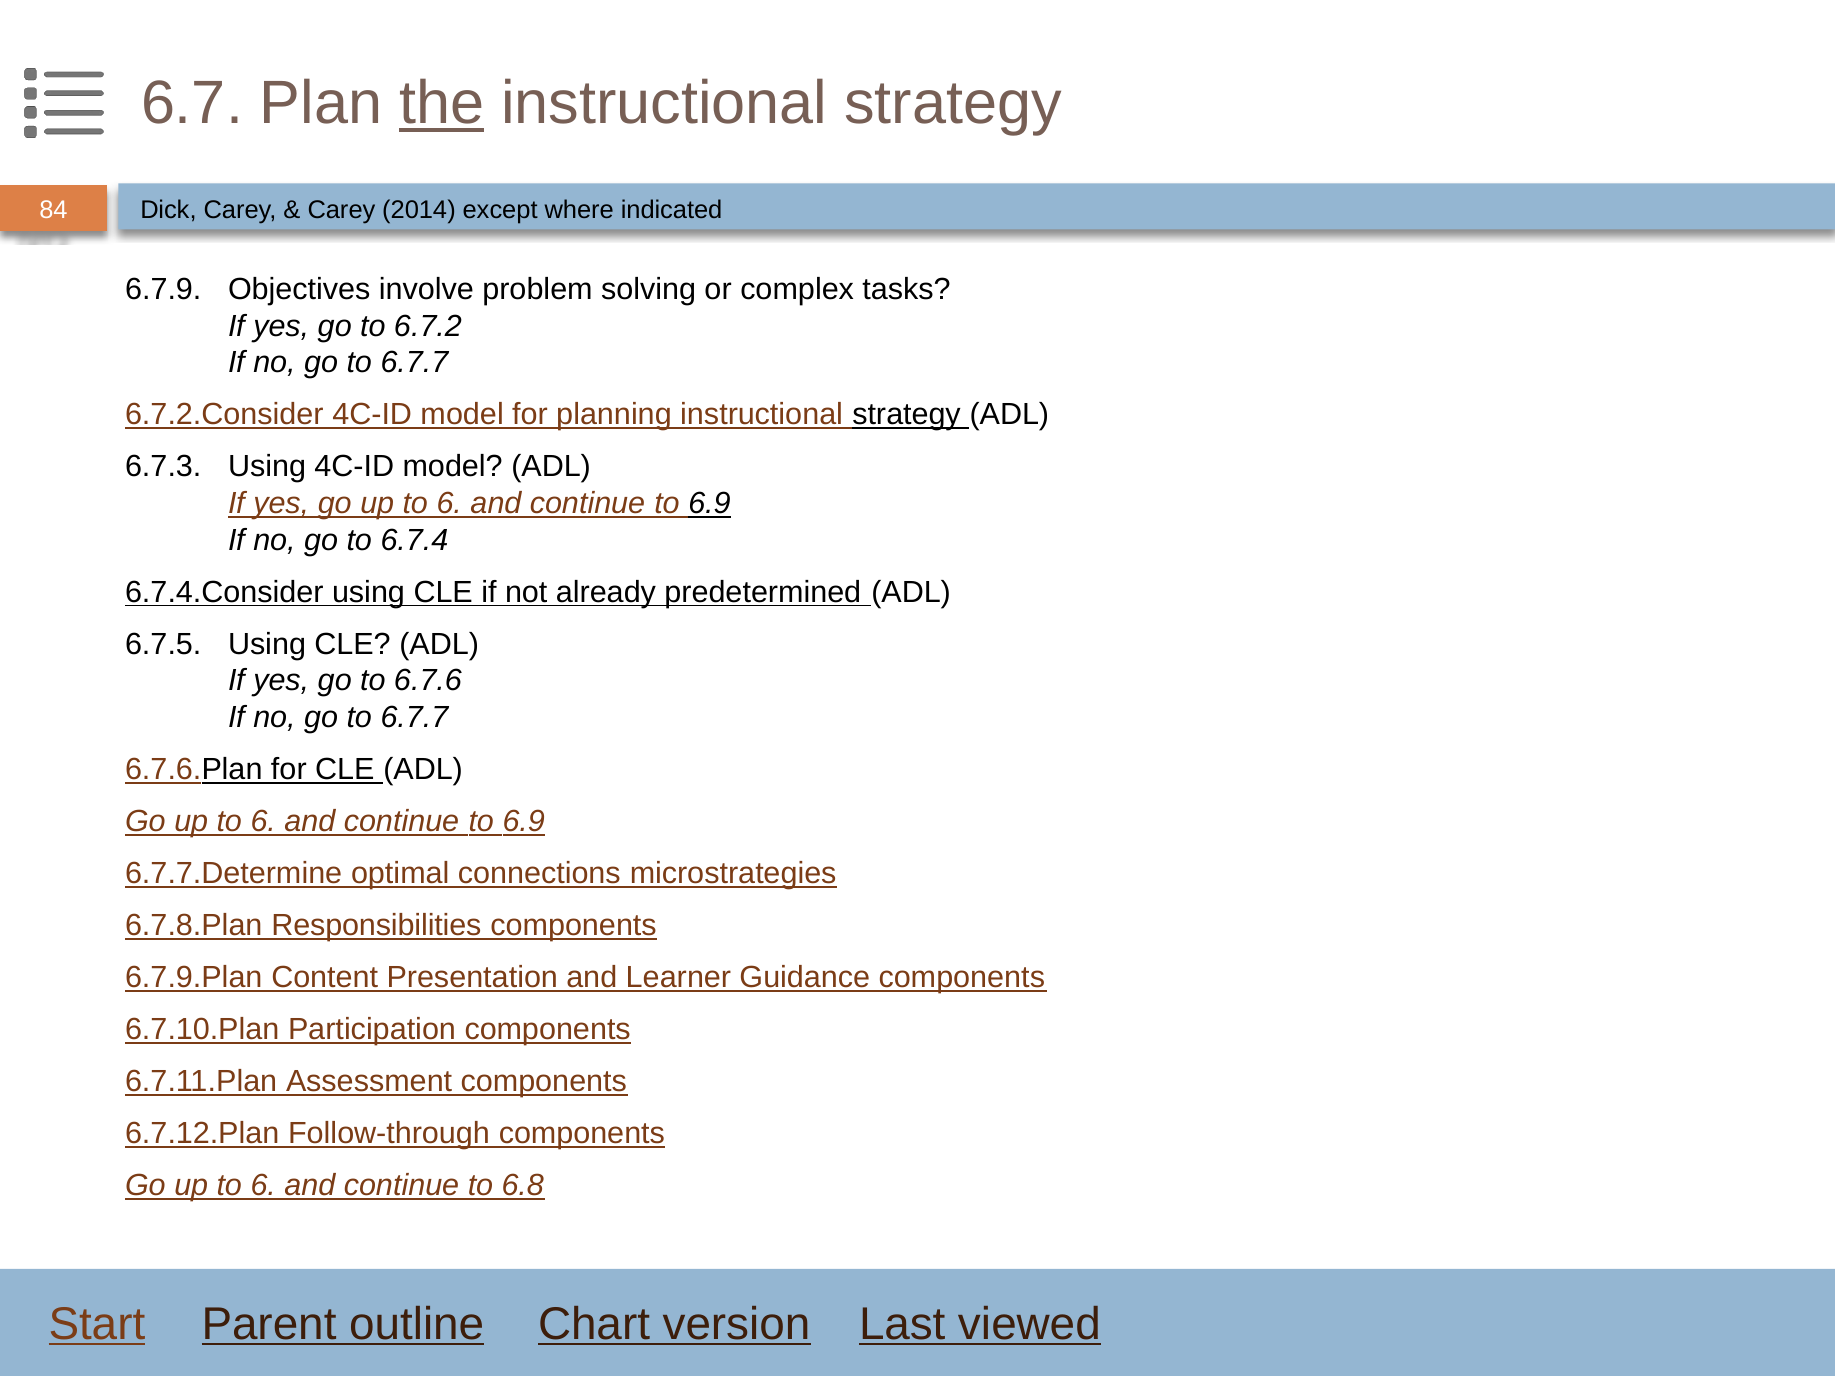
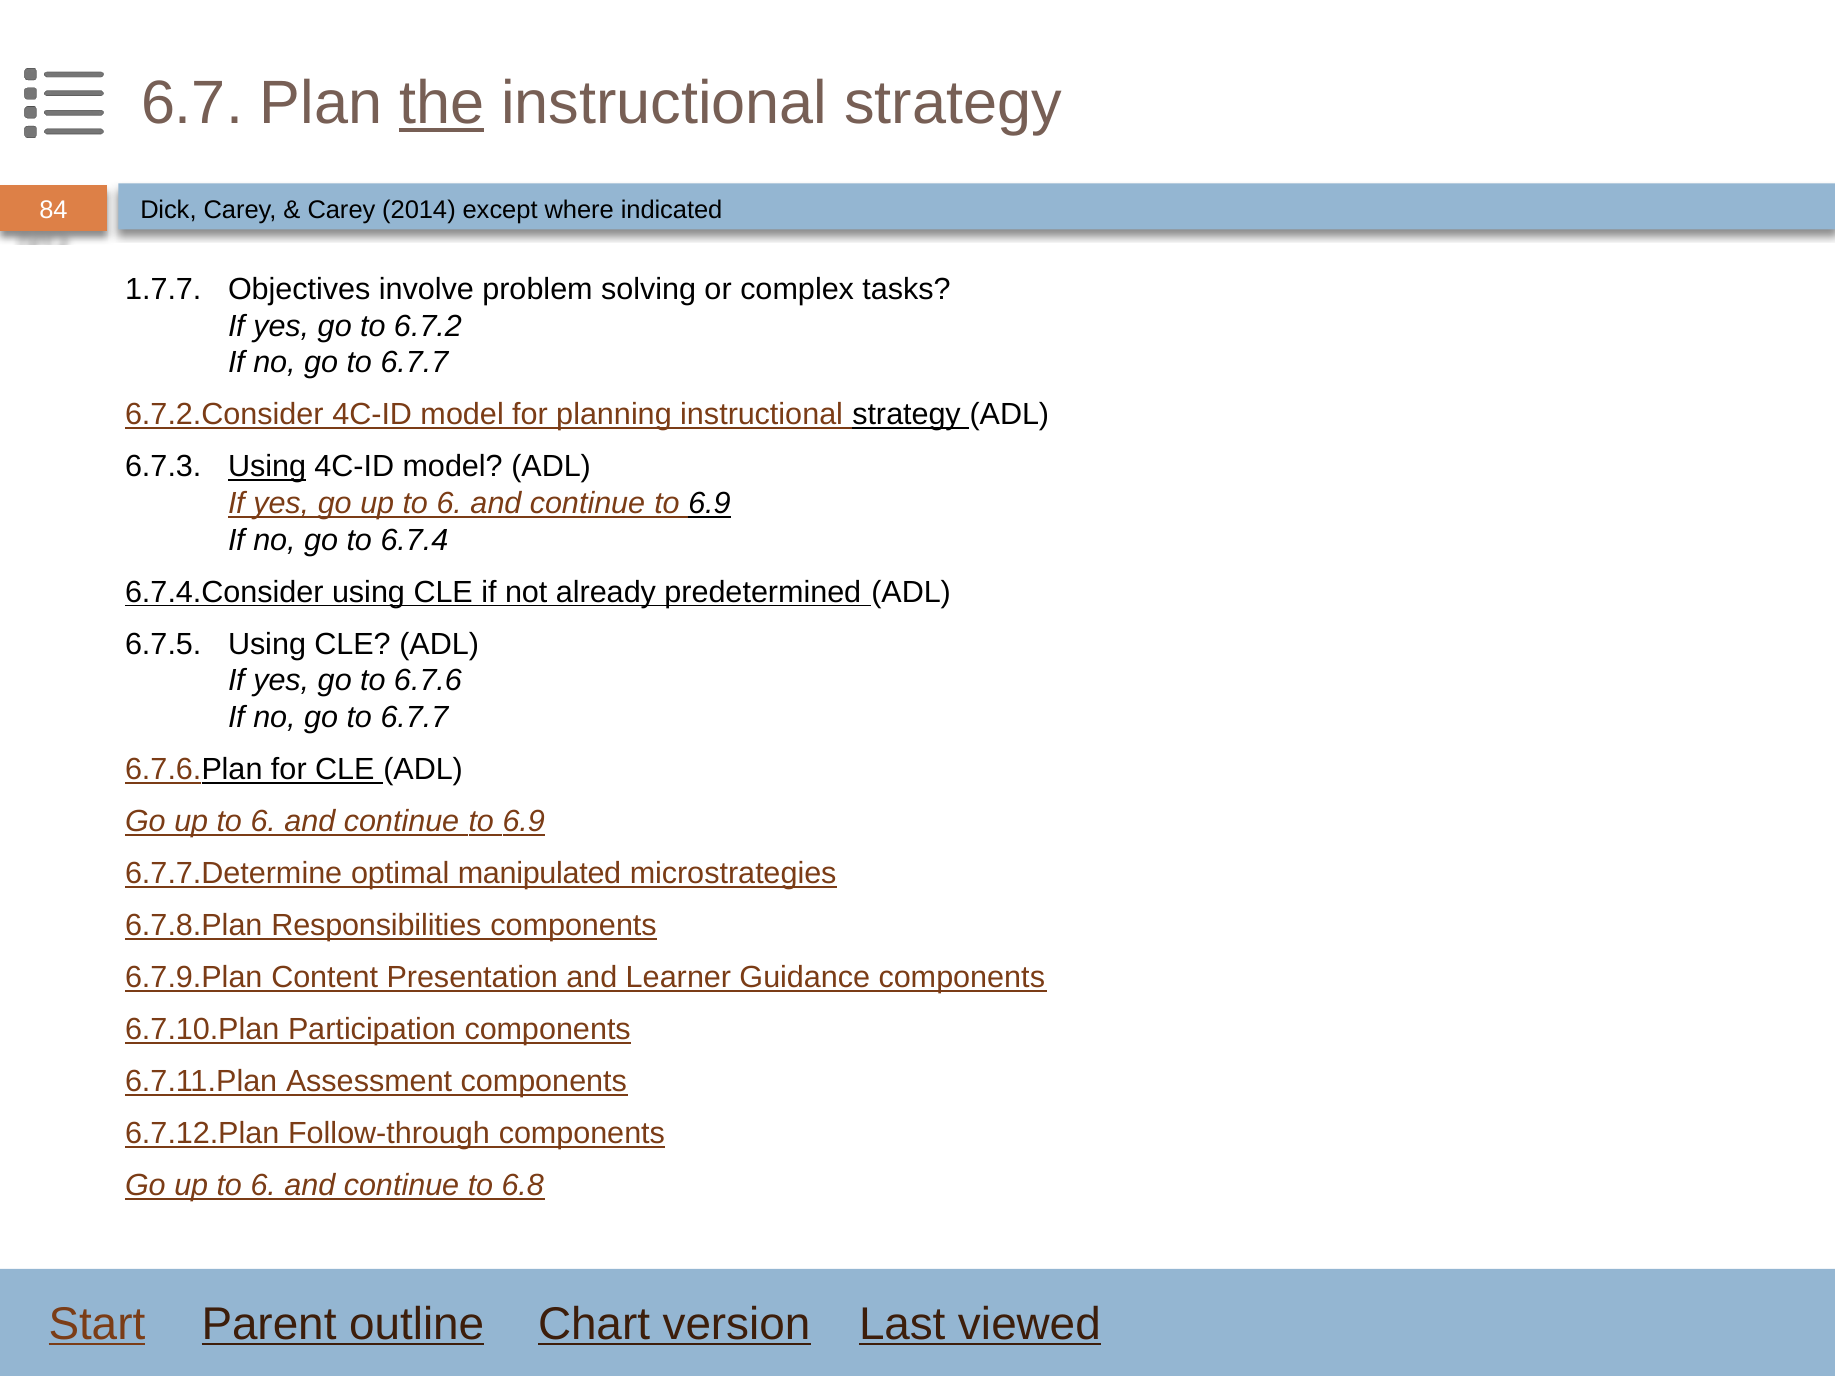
6.7.9: 6.7.9 -> 1.7.7
Using at (267, 467) underline: none -> present
connections: connections -> manipulated
